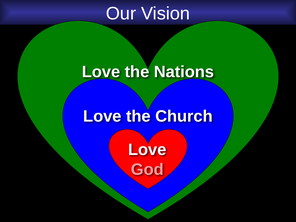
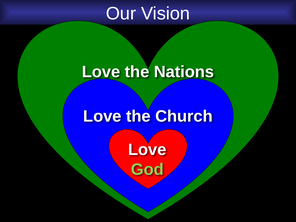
God colour: pink -> light green
